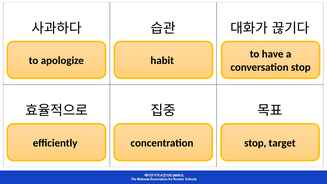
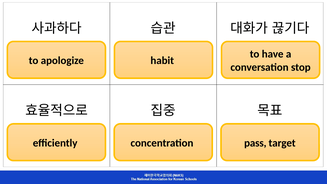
stop at (255, 143): stop -> pass
